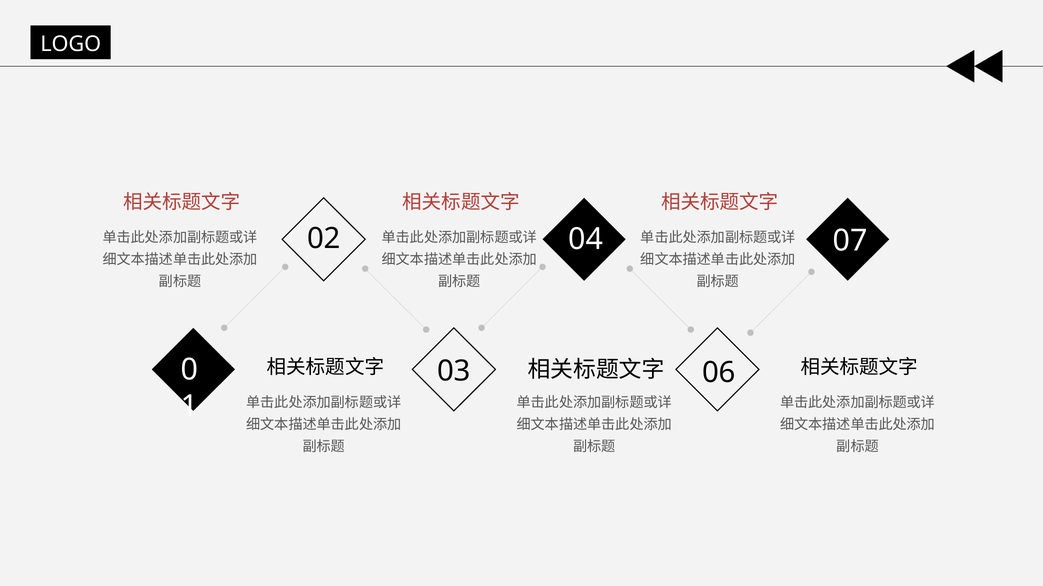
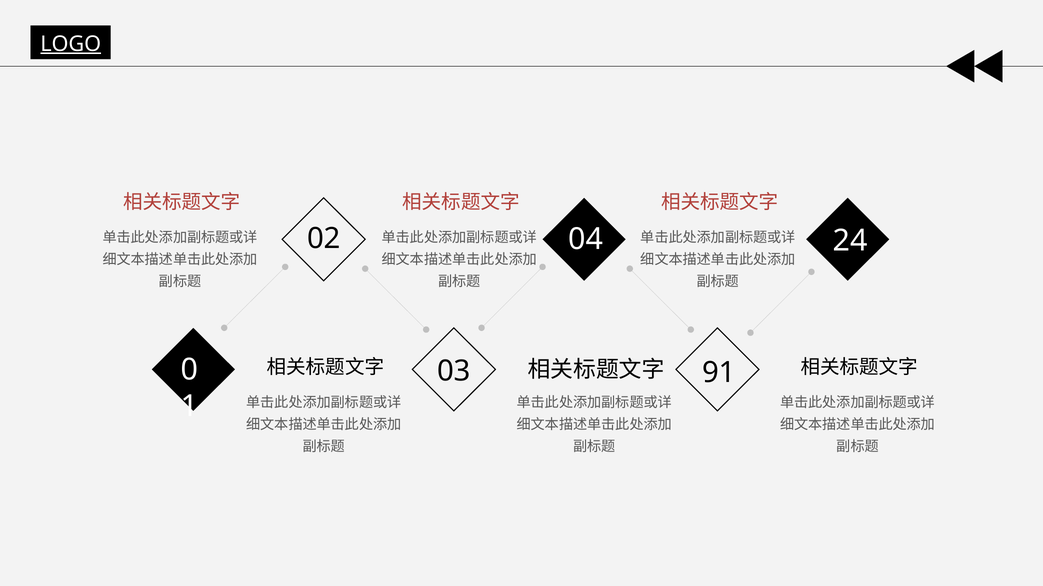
LOGO underline: none -> present
07: 07 -> 24
06: 06 -> 91
